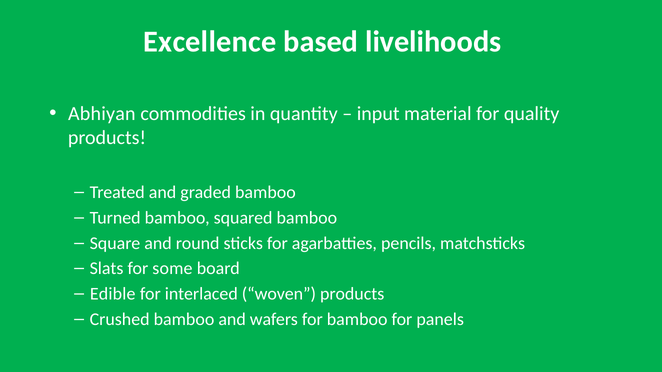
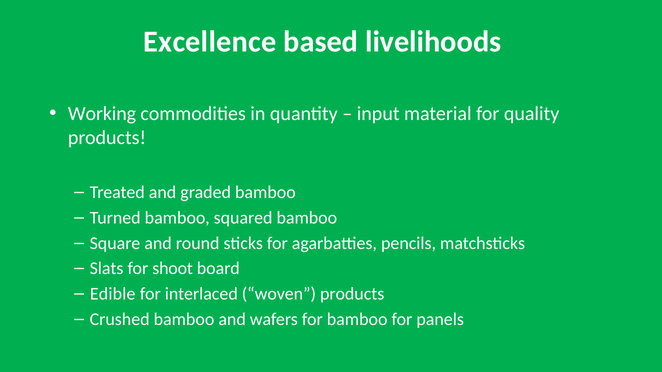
Abhiyan: Abhiyan -> Working
some: some -> shoot
